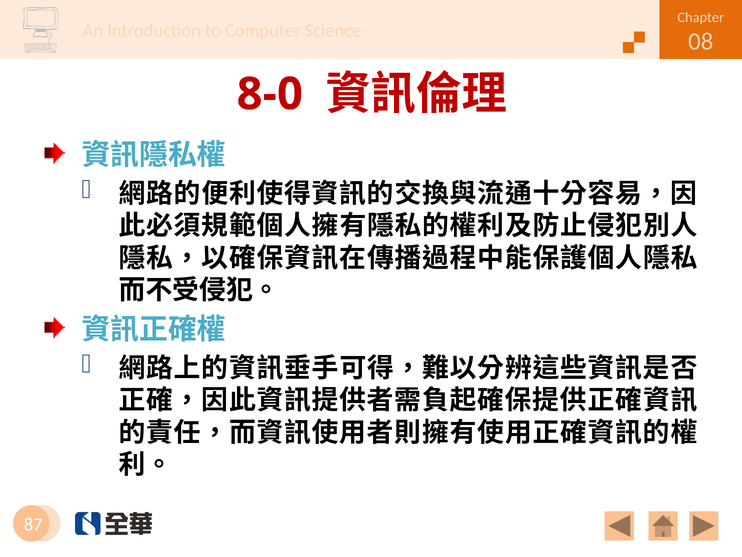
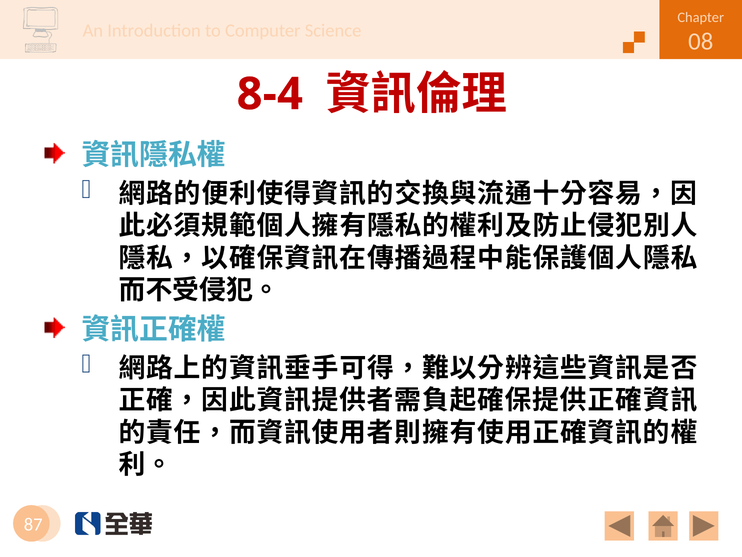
8-0: 8-0 -> 8-4
